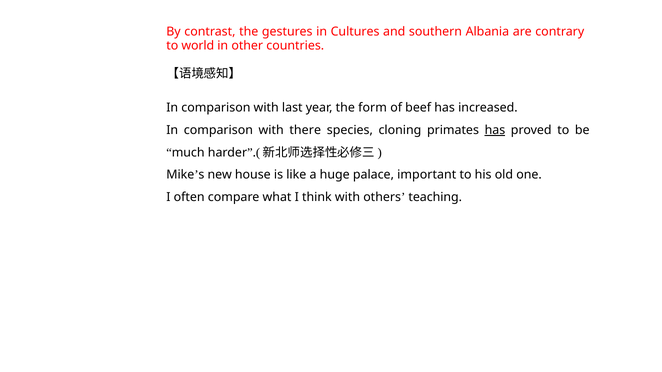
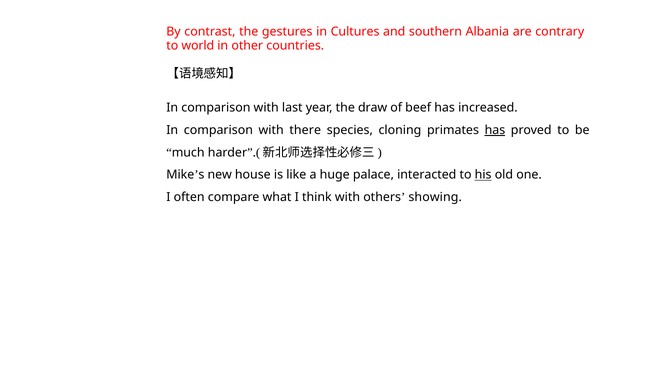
form: form -> draw
important: important -> interacted
his underline: none -> present
teaching: teaching -> showing
